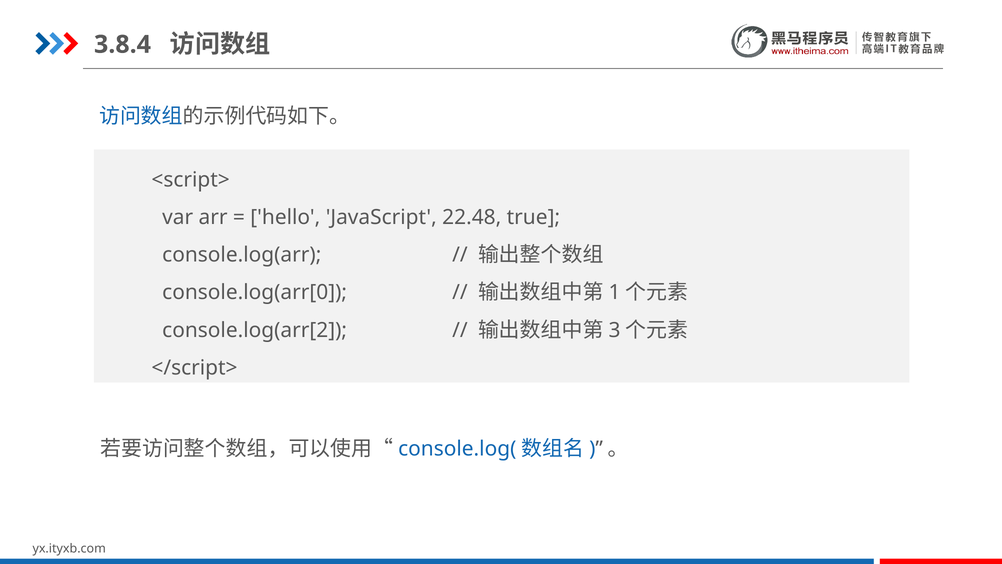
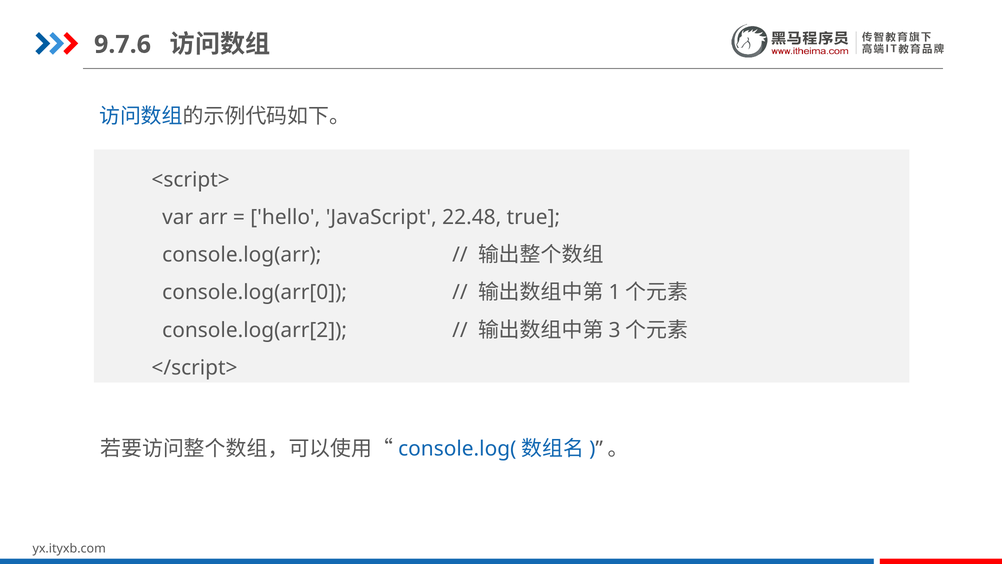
3.8.4: 3.8.4 -> 9.7.6
